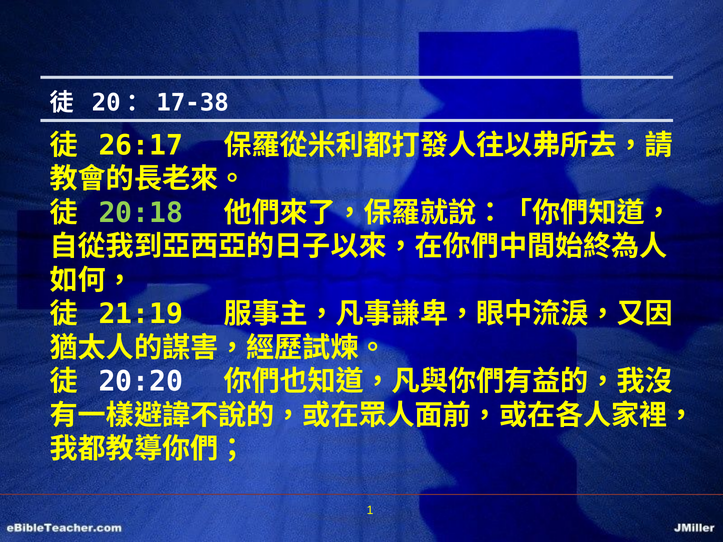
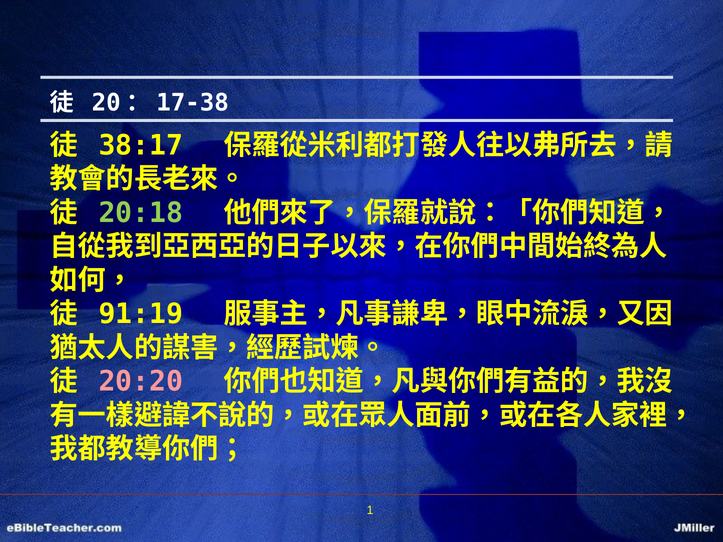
26:17: 26:17 -> 38:17
21:19: 21:19 -> 91:19
20:20 colour: white -> pink
